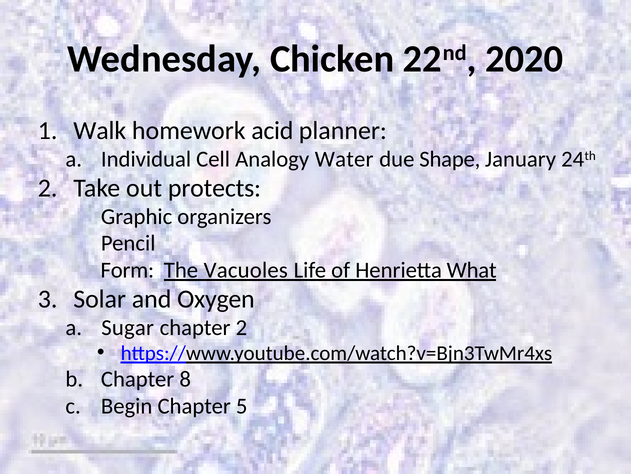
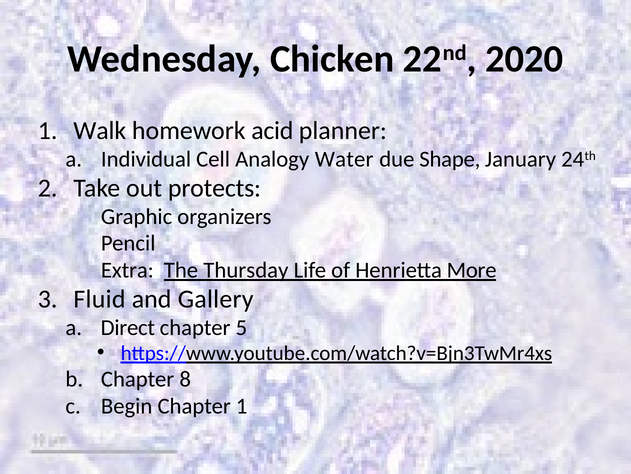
Form: Form -> Extra
Vacuoles: Vacuoles -> Thursday
What: What -> More
Solar: Solar -> Fluid
Oxygen: Oxygen -> Gallery
Sugar: Sugar -> Direct
chapter 2: 2 -> 5
Chapter 5: 5 -> 1
